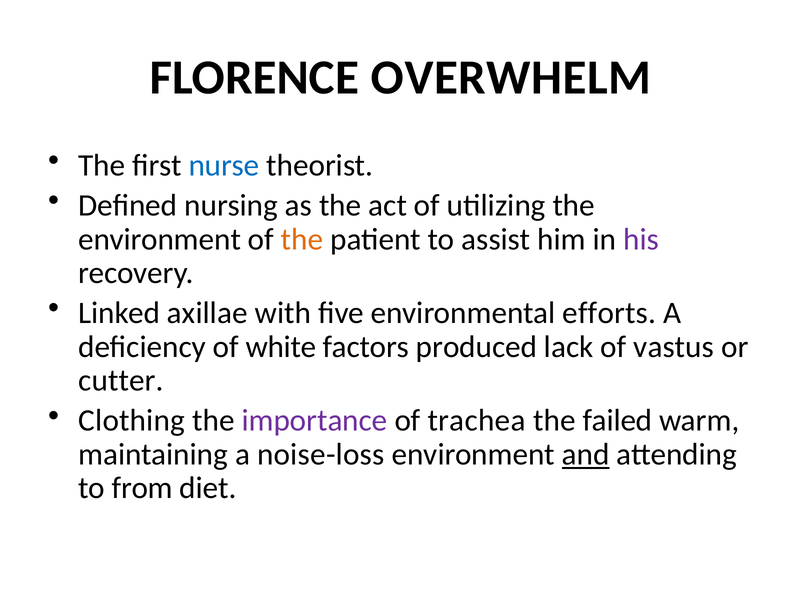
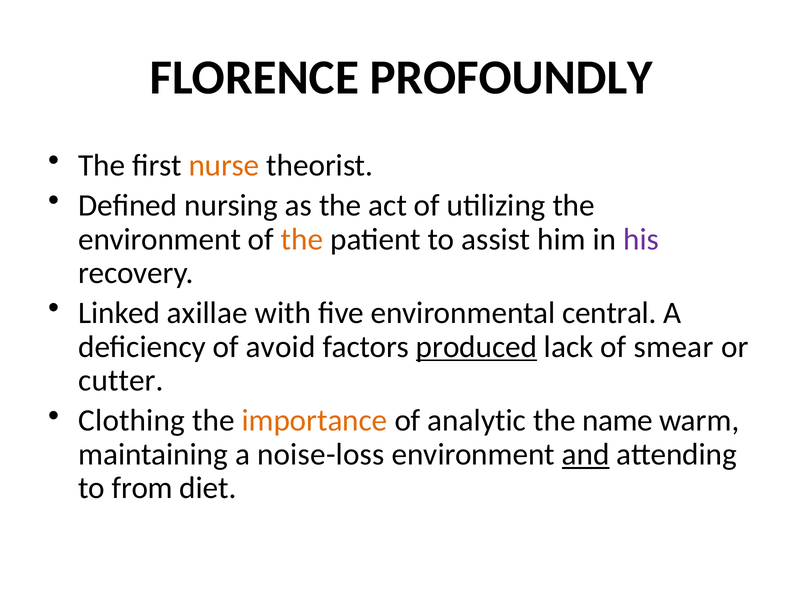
OVERWHELM: OVERWHELM -> PROFOUNDLY
nurse colour: blue -> orange
efforts: efforts -> central
white: white -> avoid
produced underline: none -> present
vastus: vastus -> smear
importance colour: purple -> orange
trachea: trachea -> analytic
failed: failed -> name
